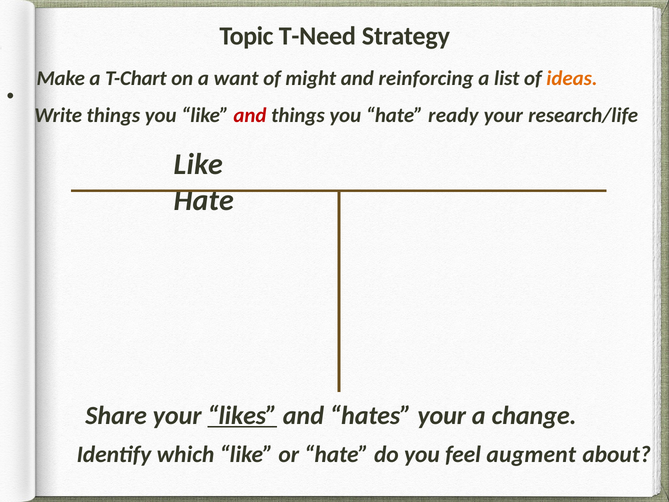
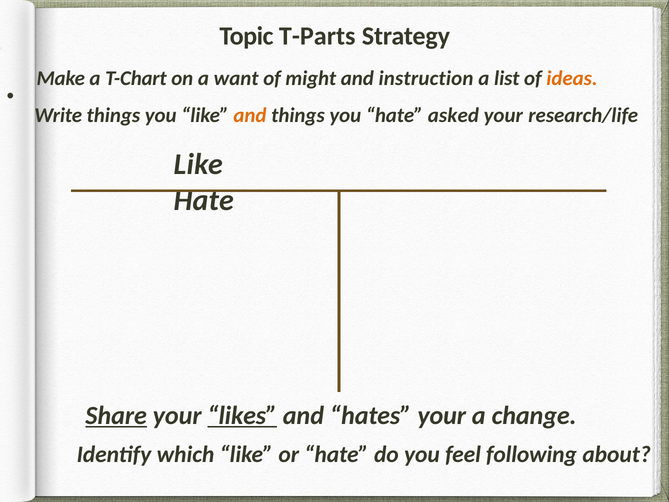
T-Need: T-Need -> T-Parts
reinforcing: reinforcing -> instruction
and at (250, 115) colour: red -> orange
ready: ready -> asked
Share underline: none -> present
augment: augment -> following
